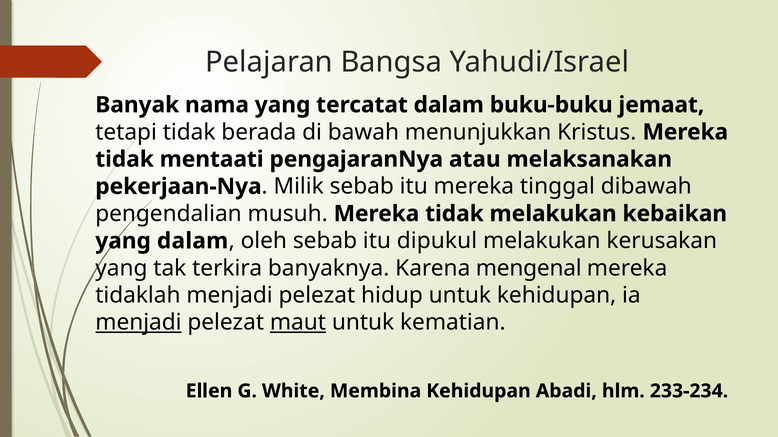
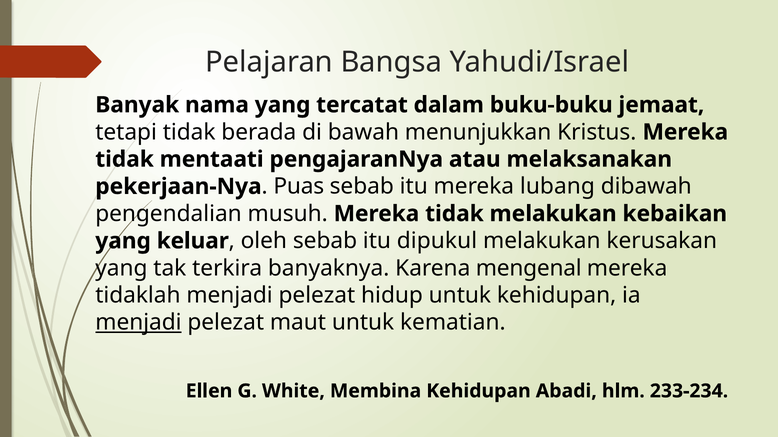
Milik: Milik -> Puas
tinggal: tinggal -> lubang
yang dalam: dalam -> keluar
maut underline: present -> none
